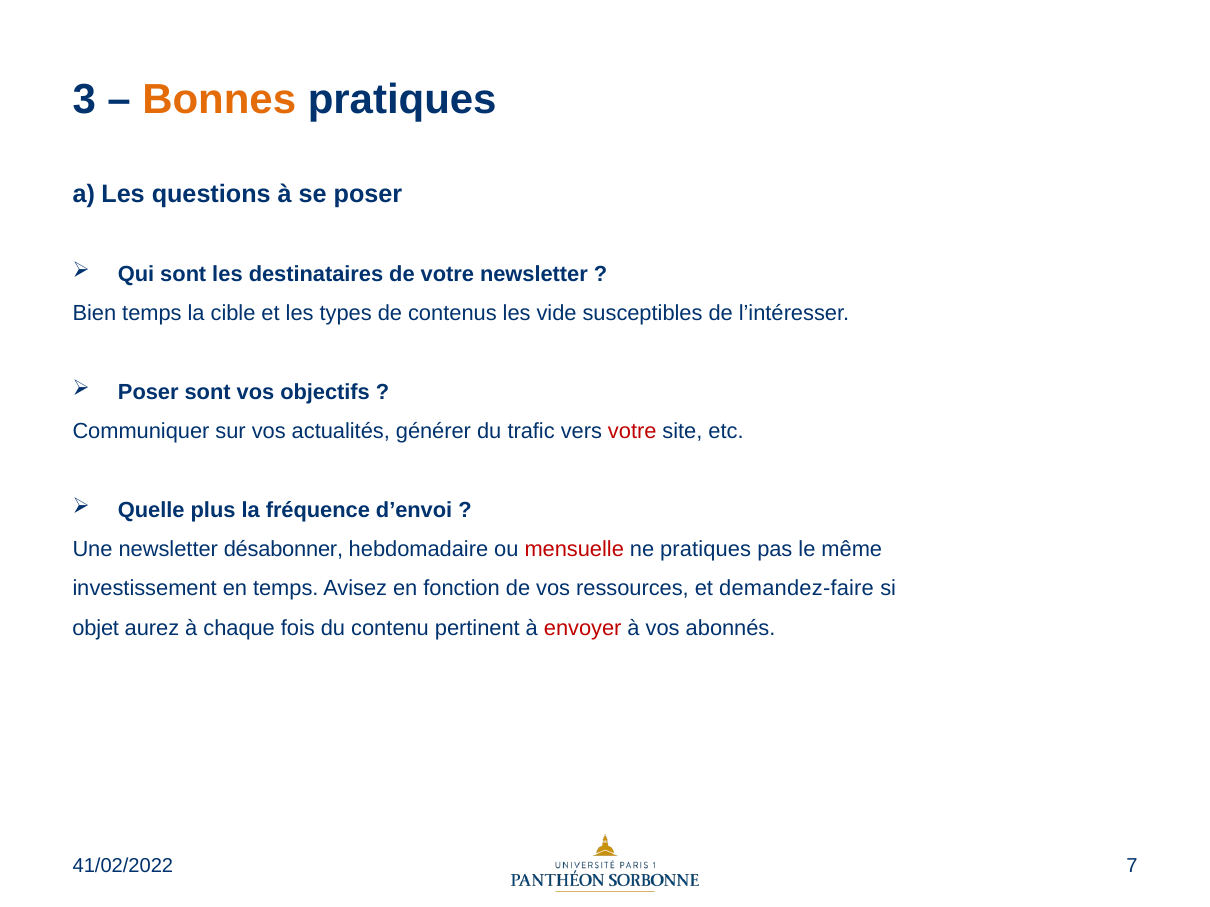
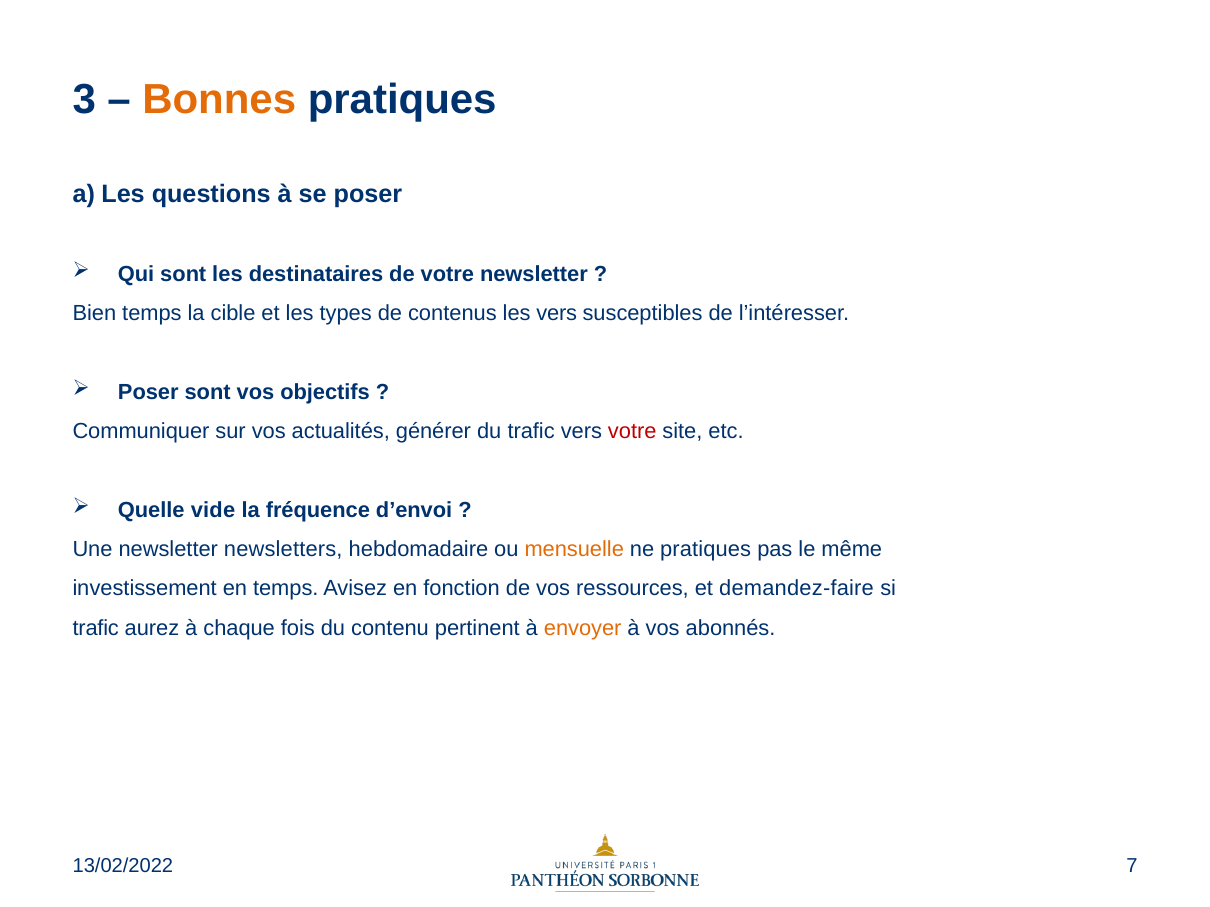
les vide: vide -> vers
plus: plus -> vide
désabonner: désabonner -> newsletters
mensuelle colour: red -> orange
objet at (96, 628): objet -> trafic
envoyer colour: red -> orange
41/02/2022: 41/02/2022 -> 13/02/2022
